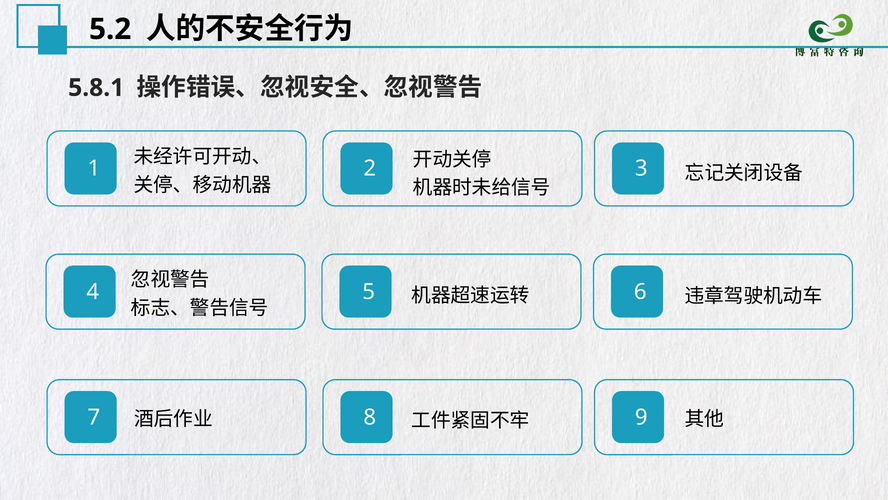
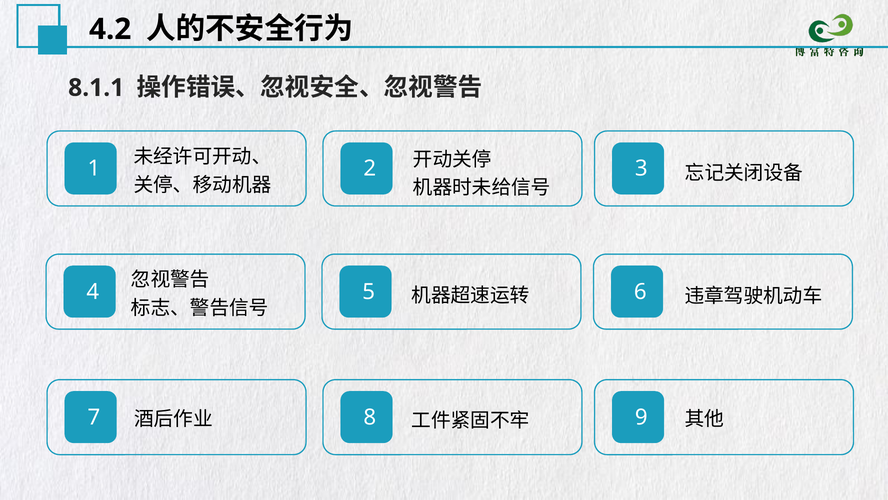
5.2: 5.2 -> 4.2
5.8.1: 5.8.1 -> 8.1.1
